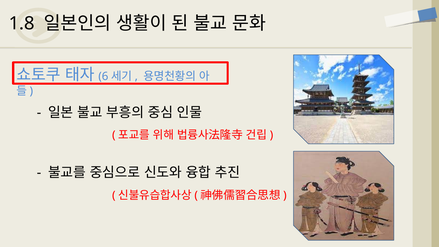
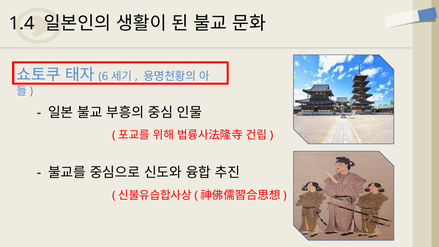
1.8: 1.8 -> 1.4
